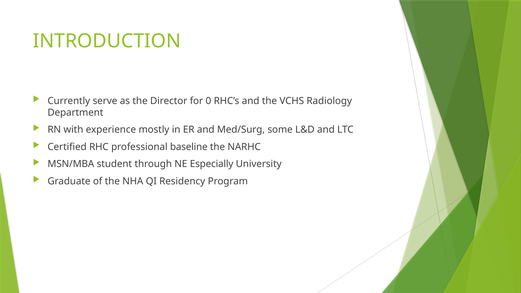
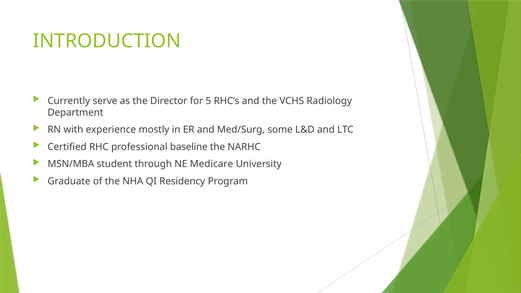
0: 0 -> 5
Especially: Especially -> Medicare
